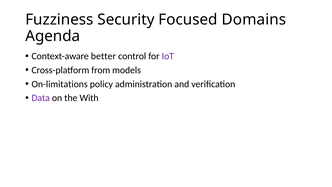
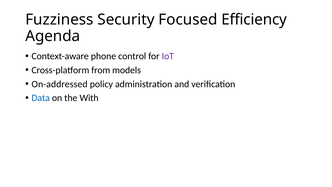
Domains: Domains -> Efficiency
better: better -> phone
On-limitations: On-limitations -> On-addressed
Data colour: purple -> blue
